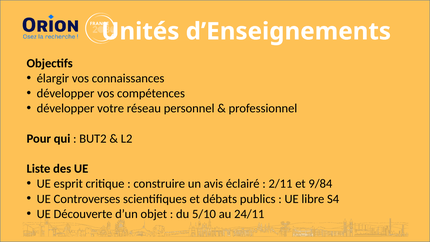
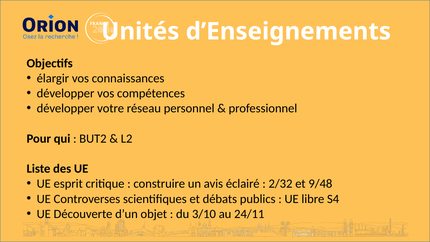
2/11: 2/11 -> 2/32
9/84: 9/84 -> 9/48
5/10: 5/10 -> 3/10
